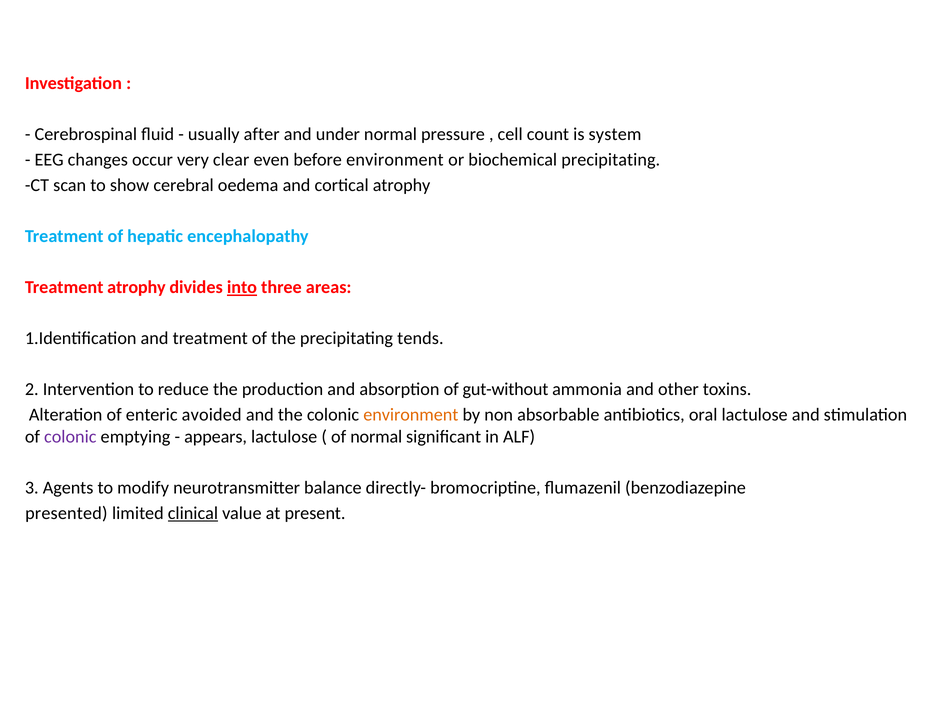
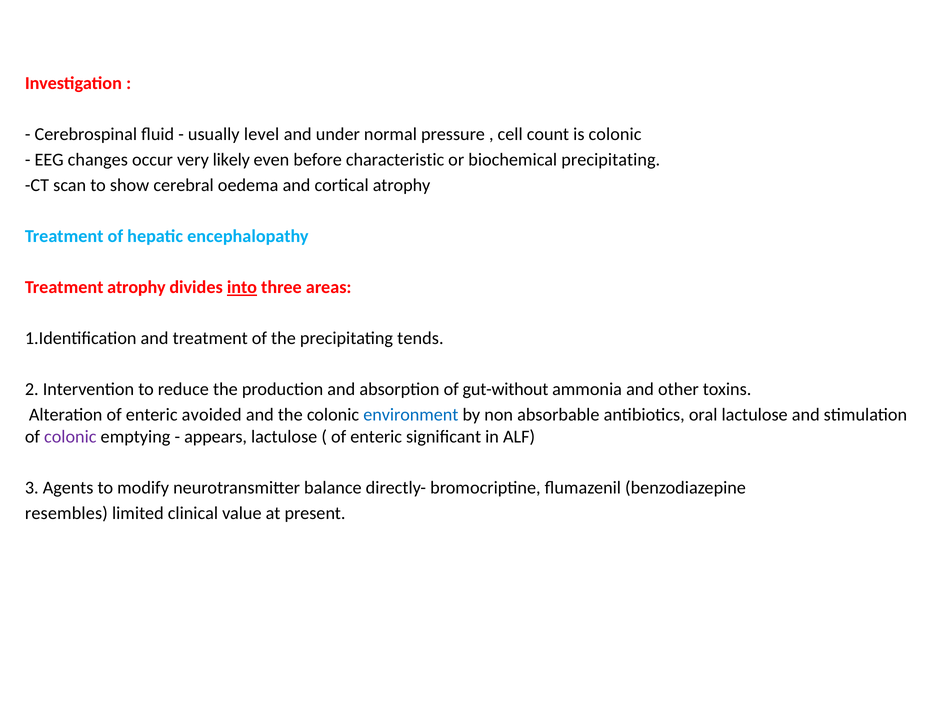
after: after -> level
is system: system -> colonic
clear: clear -> likely
before environment: environment -> characteristic
environment at (411, 415) colour: orange -> blue
normal at (376, 437): normal -> enteric
presented: presented -> resembles
clinical underline: present -> none
